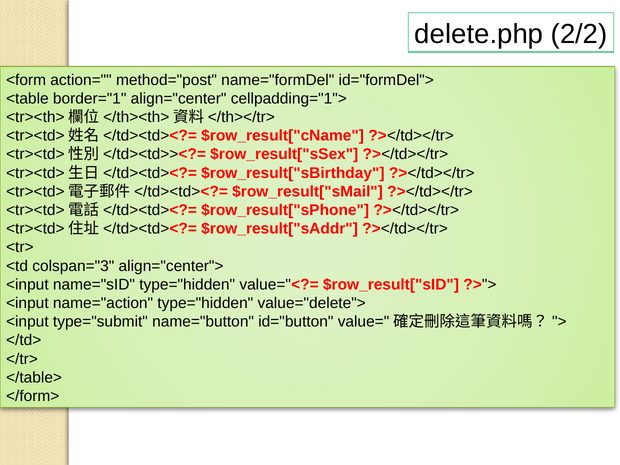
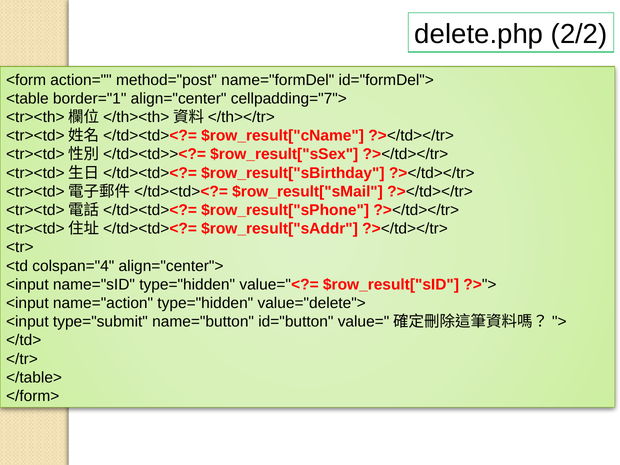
cellpadding="1">: cellpadding="1"> -> cellpadding="7">
colspan="3: colspan="3 -> colspan="4
